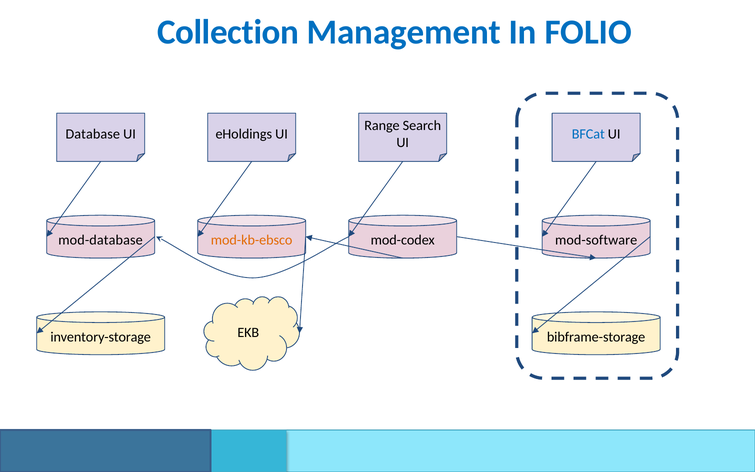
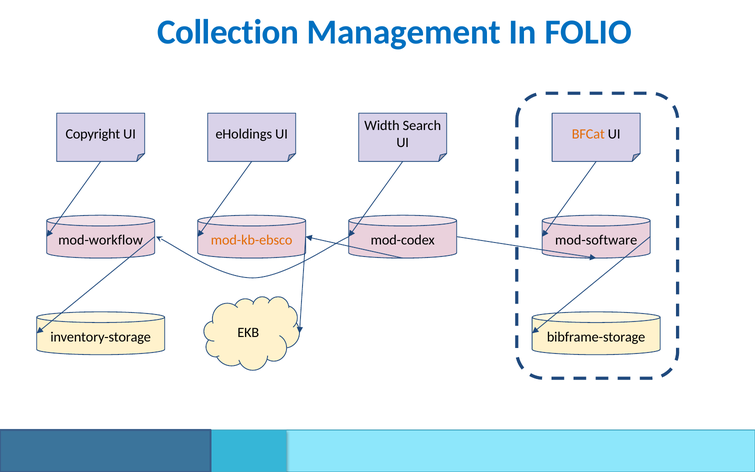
Range: Range -> Width
Database: Database -> Copyright
BFCat colour: blue -> orange
mod-database: mod-database -> mod-workflow
